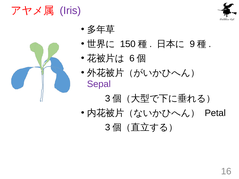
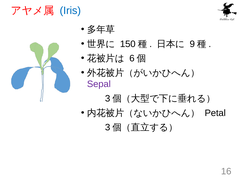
Iris colour: purple -> blue
